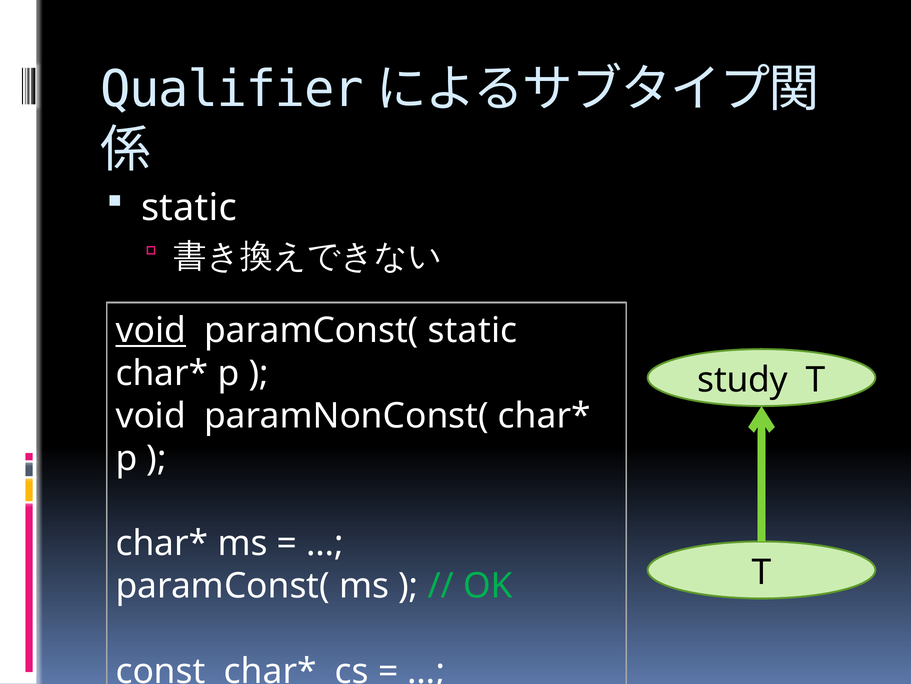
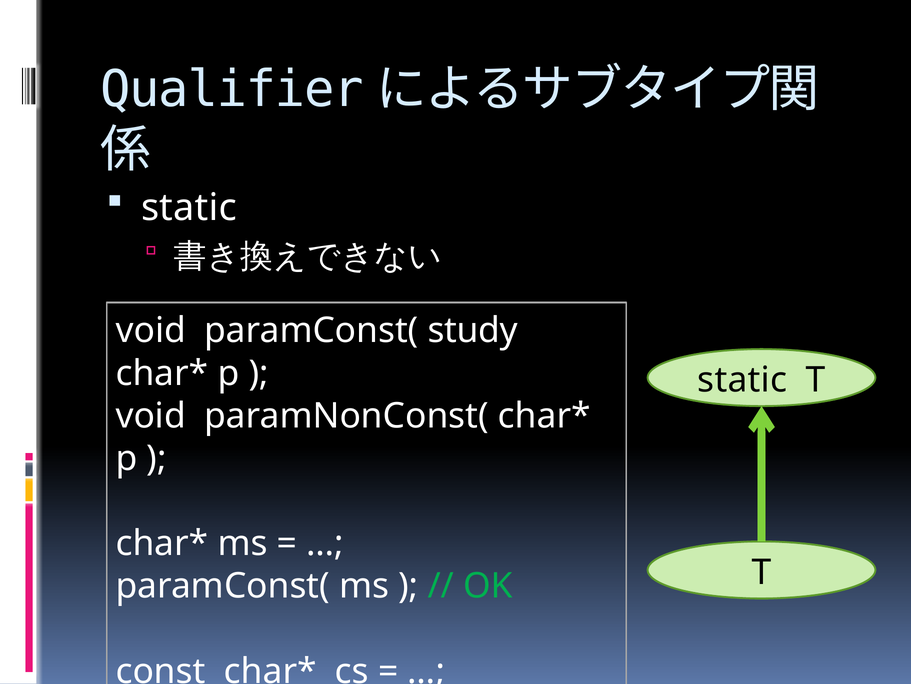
void at (151, 330) underline: present -> none
paramConst( static: static -> study
study at (743, 380): study -> static
